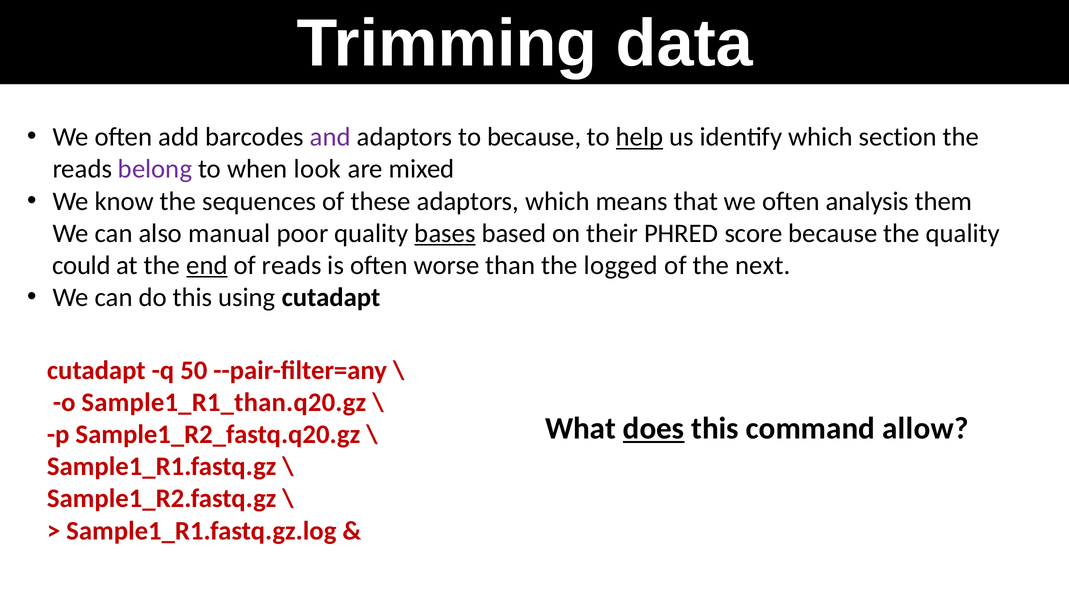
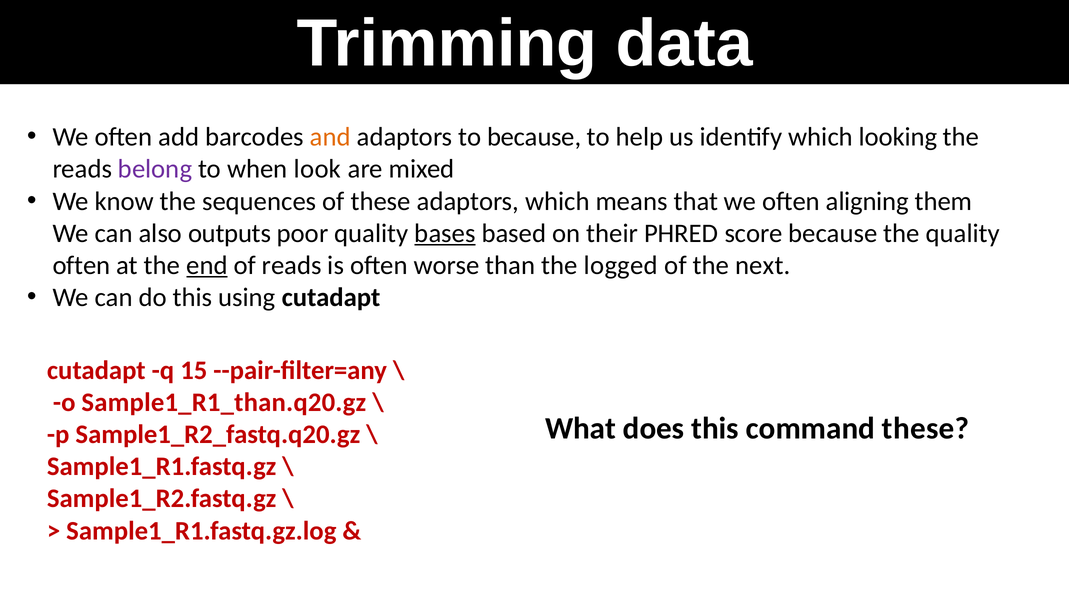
and colour: purple -> orange
help underline: present -> none
section: section -> looking
analysis: analysis -> aligning
manual: manual -> outputs
could at (82, 265): could -> often
50: 50 -> 15
does underline: present -> none
command allow: allow -> these
